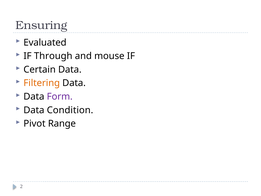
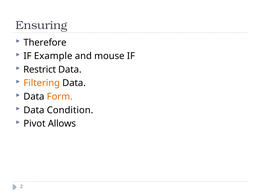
Evaluated: Evaluated -> Therefore
Through: Through -> Example
Certain: Certain -> Restrict
Form colour: purple -> orange
Range: Range -> Allows
